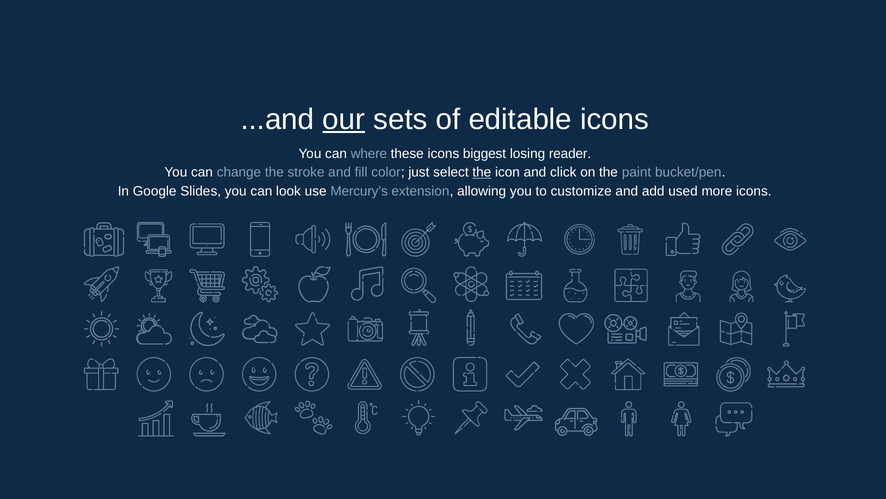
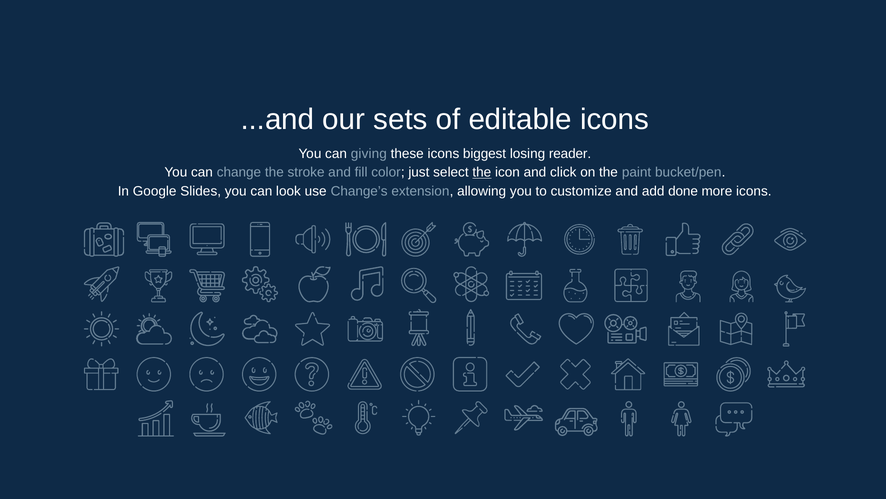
our underline: present -> none
where: where -> giving
Mercury’s: Mercury’s -> Change’s
used: used -> done
